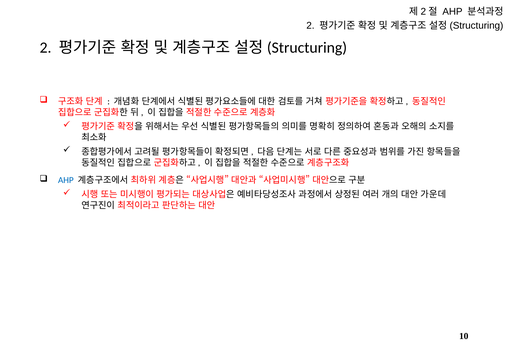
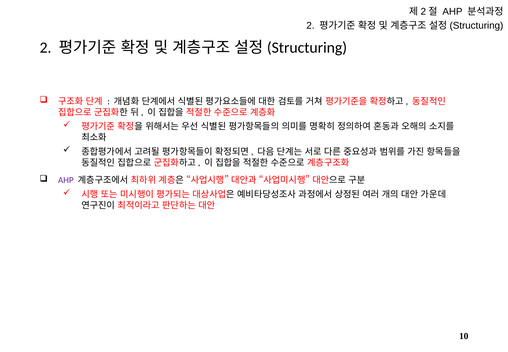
AHP at (66, 180) colour: blue -> purple
